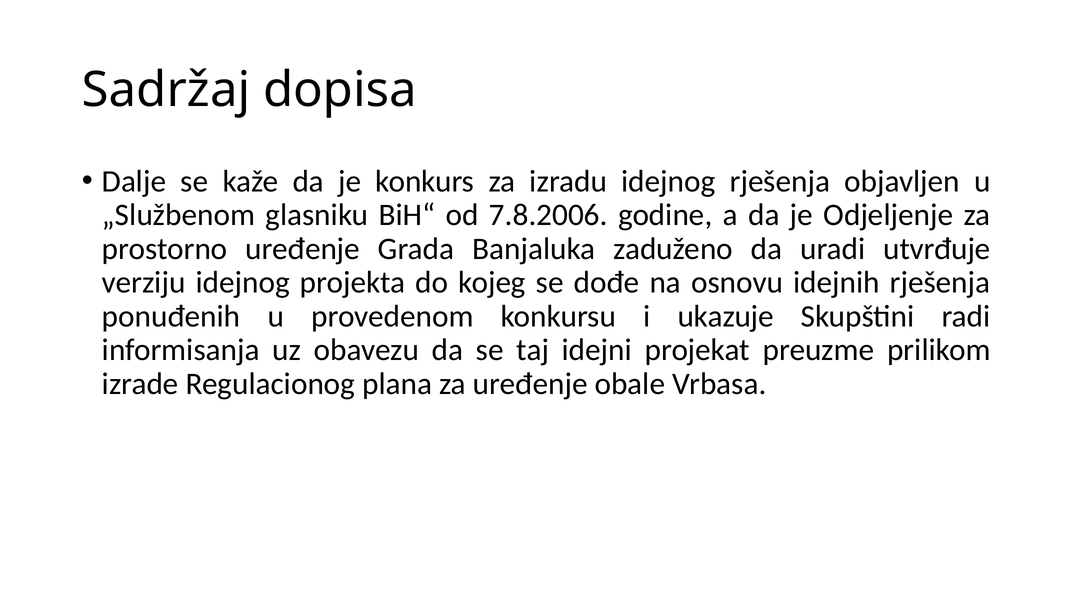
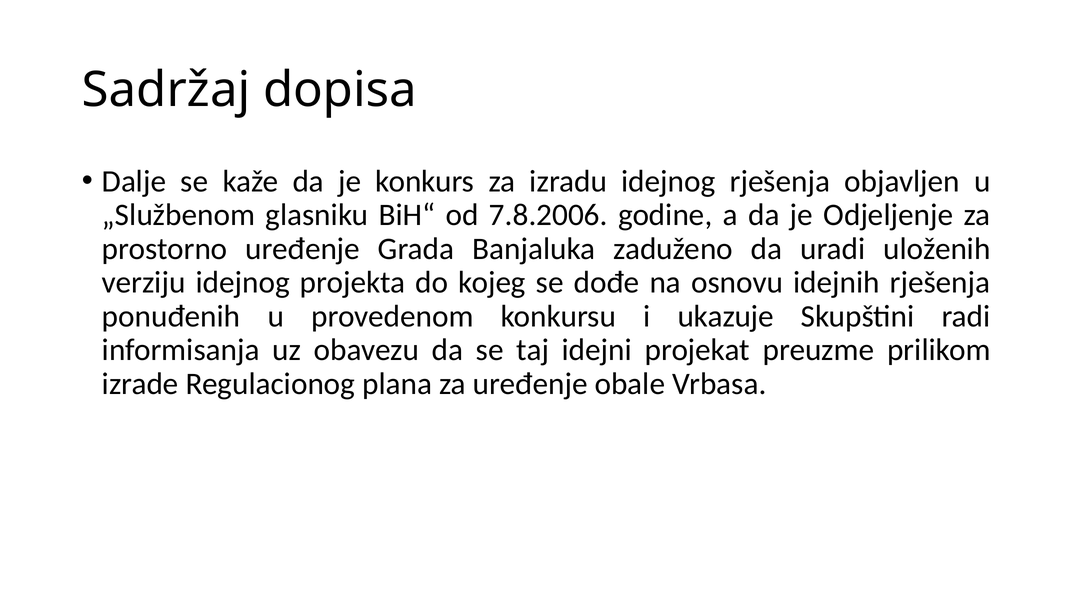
utvrđuje: utvrđuje -> uloženih
